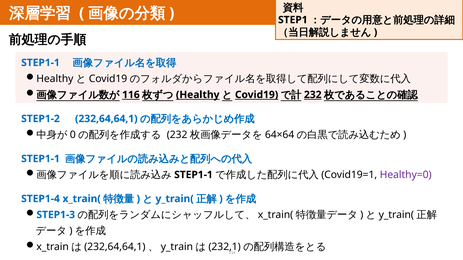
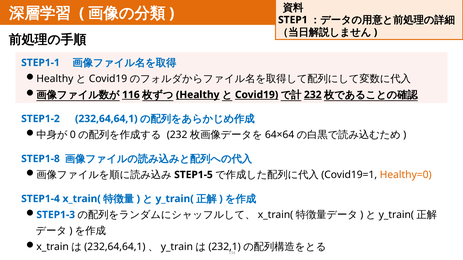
STEP1-1 at (40, 159): STEP1-1 -> STEP1-8
STEP1-1 at (193, 175): STEP1-1 -> STEP1-5
Healthy=0 colour: purple -> orange
